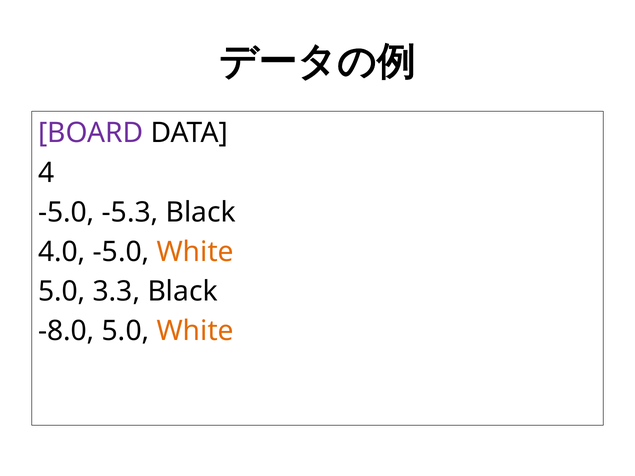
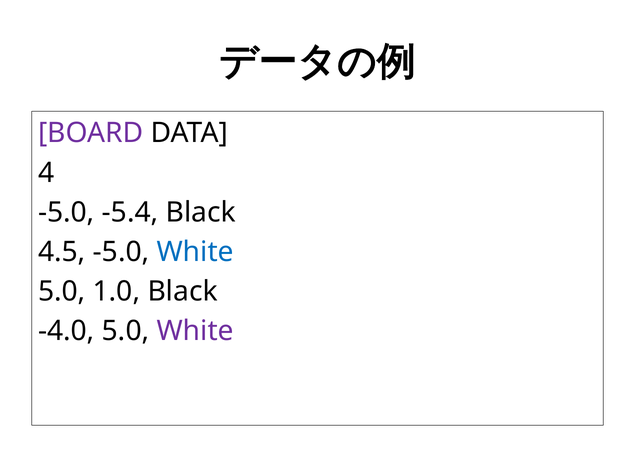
-5.3: -5.3 -> -5.4
4.0: 4.0 -> 4.5
White at (195, 252) colour: orange -> blue
3.3: 3.3 -> 1.0
-8.0: -8.0 -> -4.0
White at (195, 331) colour: orange -> purple
